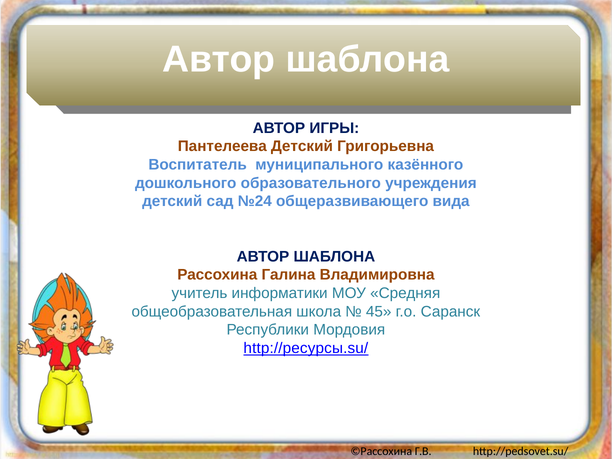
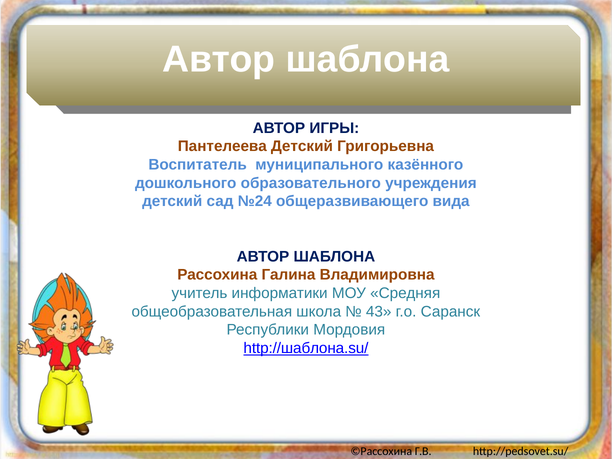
45: 45 -> 43
http://ресурсы.su/: http://ресурсы.su/ -> http://шаблона.su/
